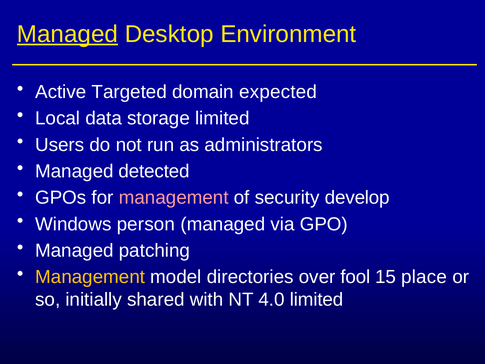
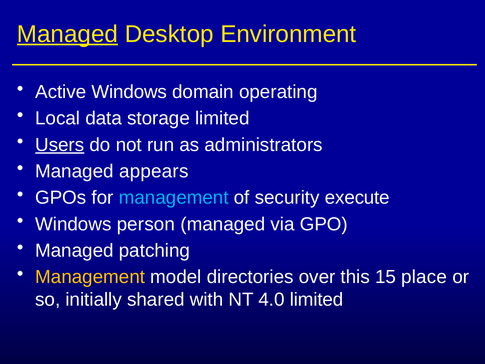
Active Targeted: Targeted -> Windows
expected: expected -> operating
Users underline: none -> present
detected: detected -> appears
management at (174, 198) colour: pink -> light blue
develop: develop -> execute
fool: fool -> this
